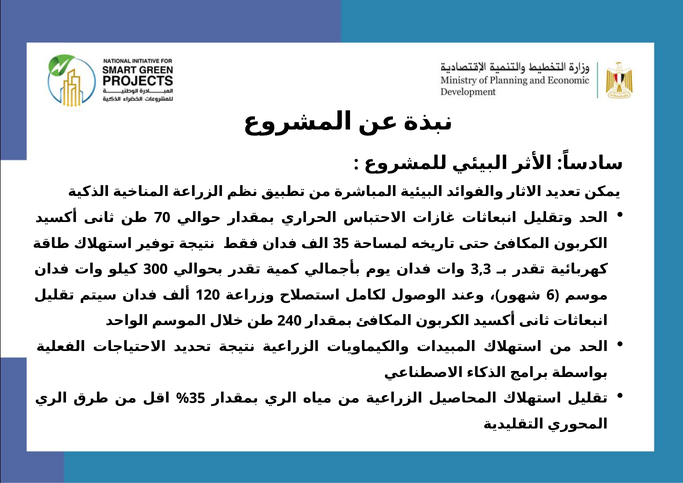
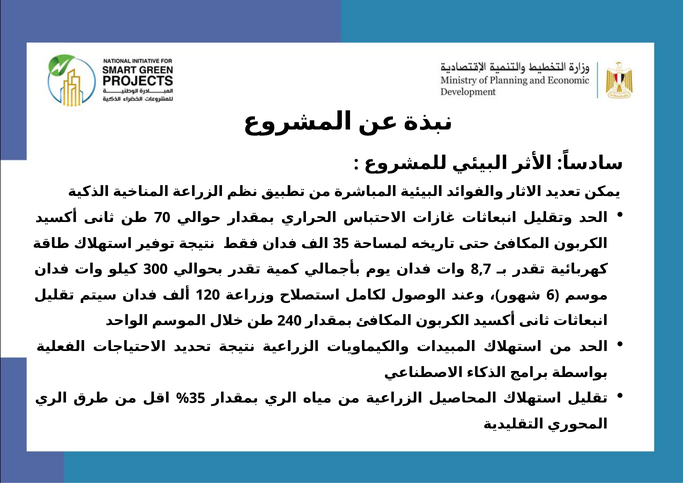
3,3: 3,3 -> 8,7
